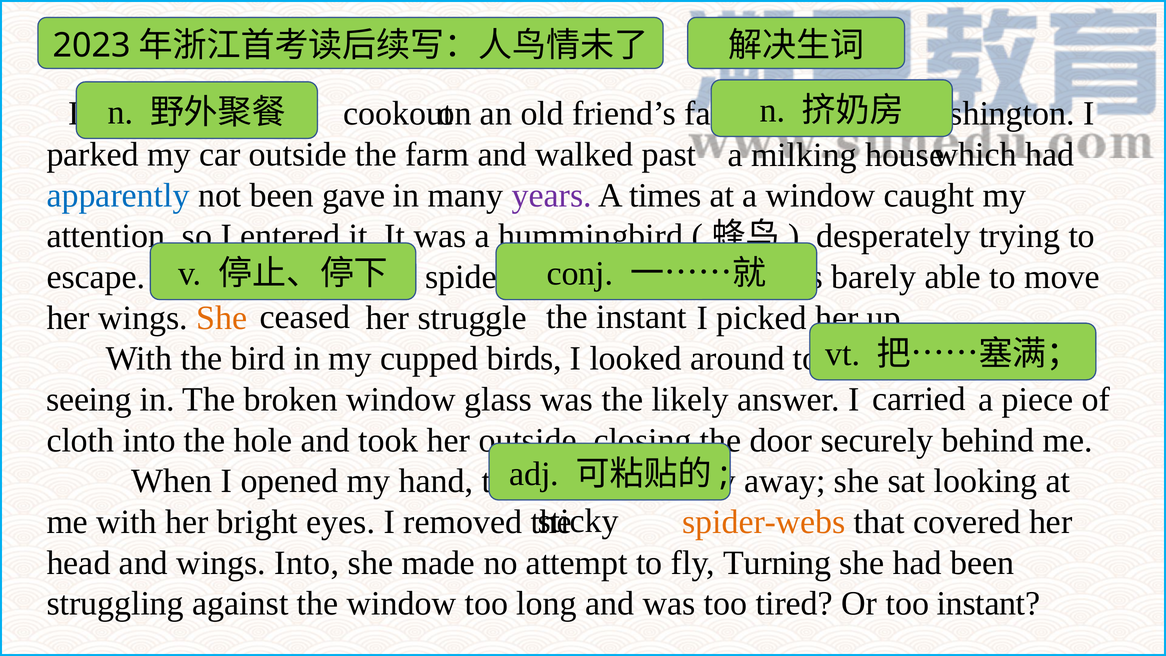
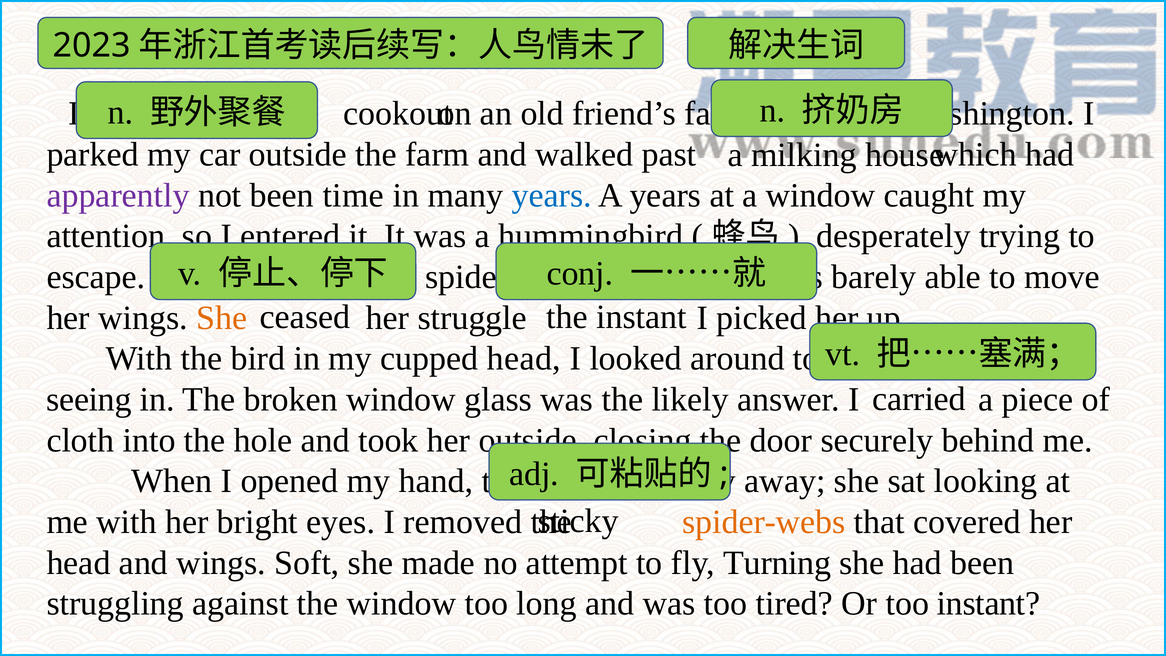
apparently colour: blue -> purple
gave: gave -> time
years at (552, 195) colour: purple -> blue
A times: times -> years
cupped birds: birds -> head
wings Into: Into -> Soft
